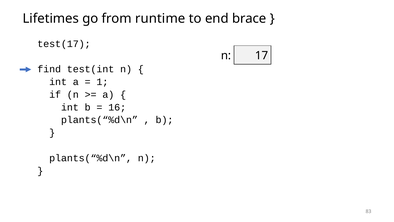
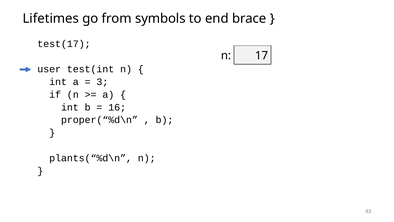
runtime: runtime -> symbols
find: find -> user
1: 1 -> 3
plants(“%d\n at (99, 120): plants(“%d\n -> proper(“%d\n
